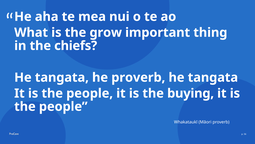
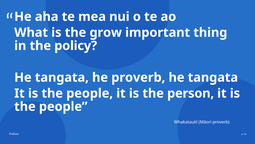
chiefs: chiefs -> policy
buying: buying -> person
